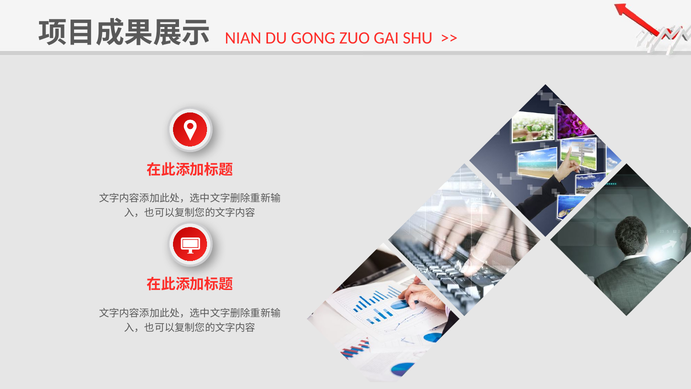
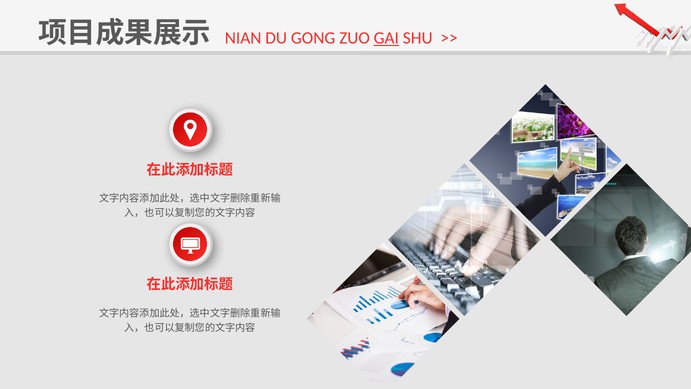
GAI underline: none -> present
